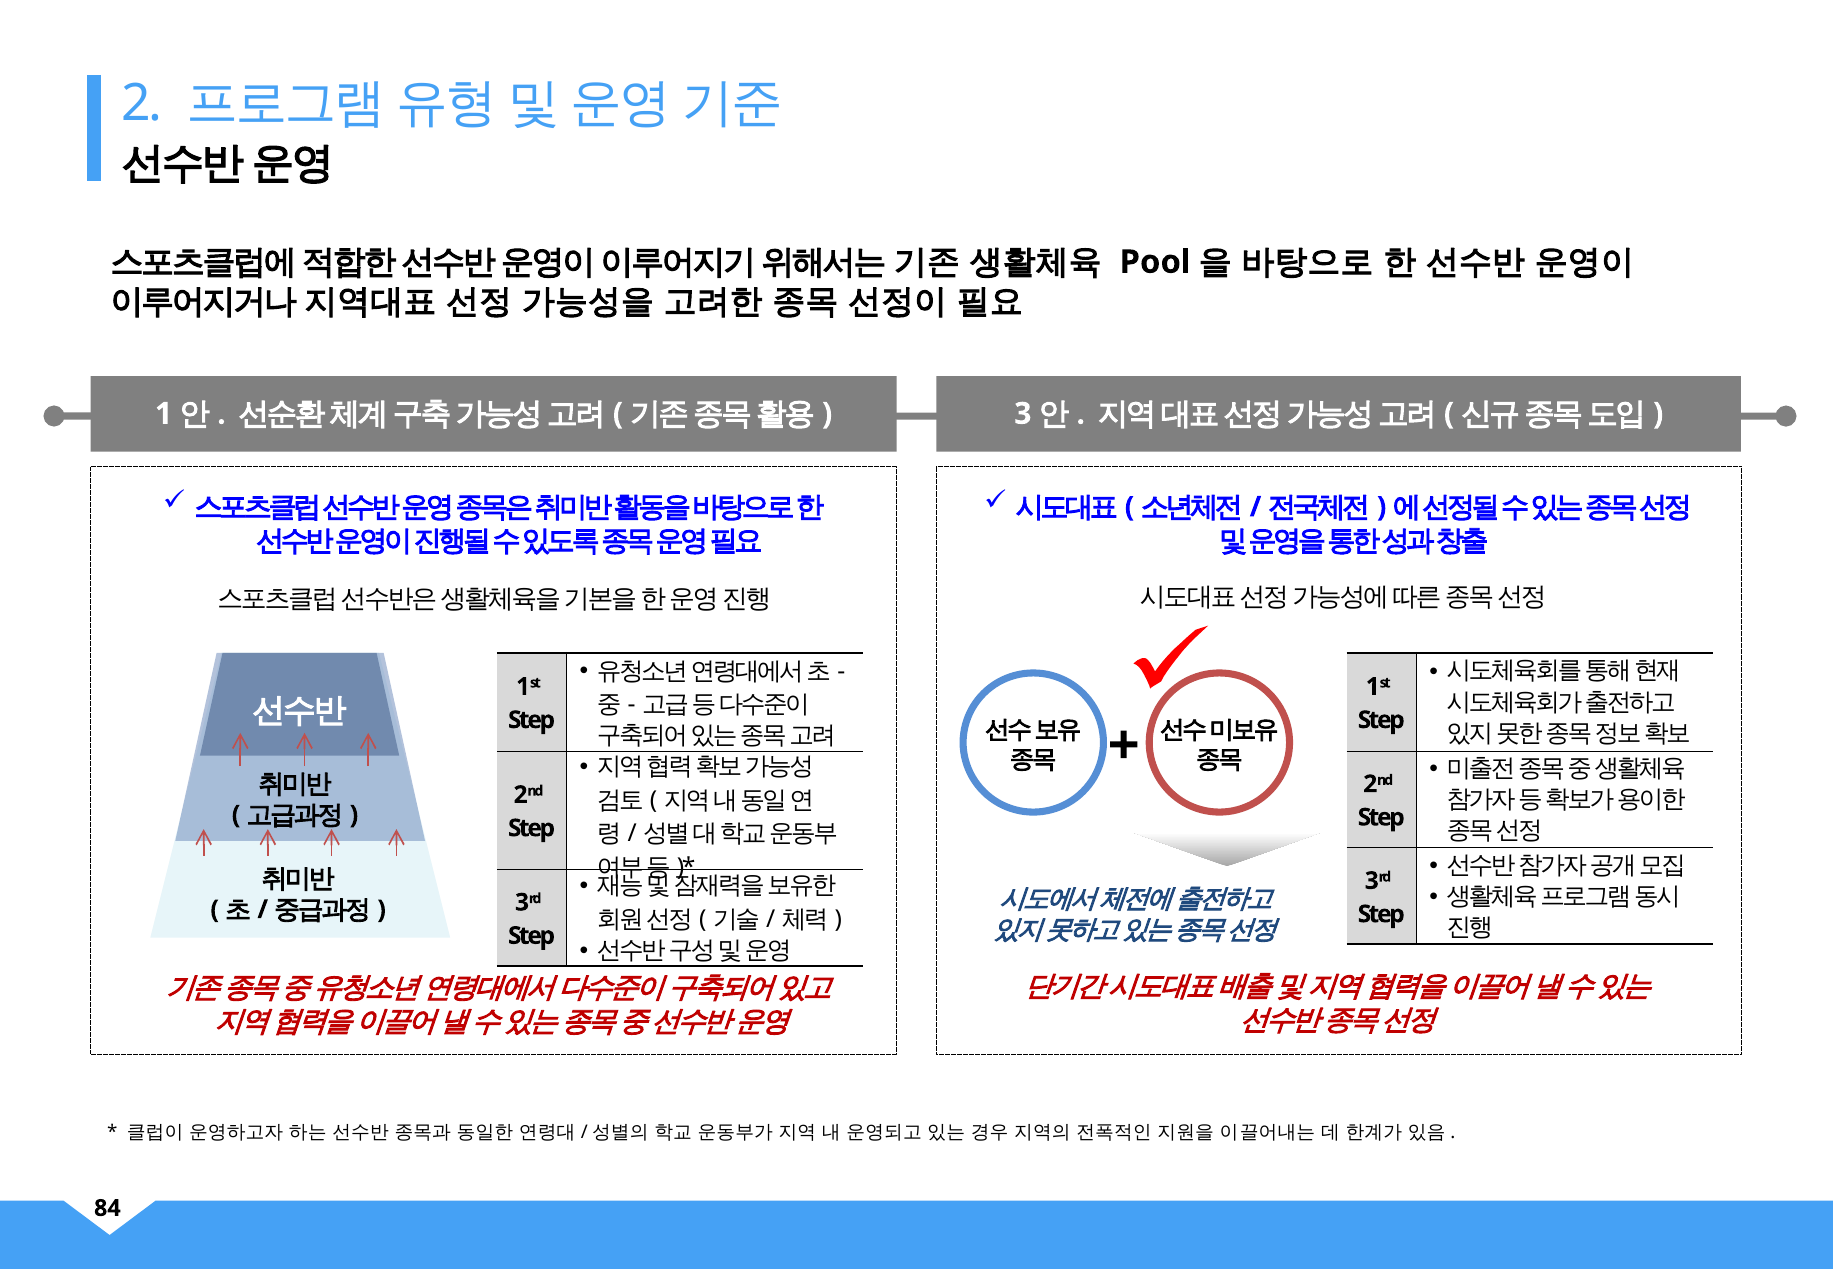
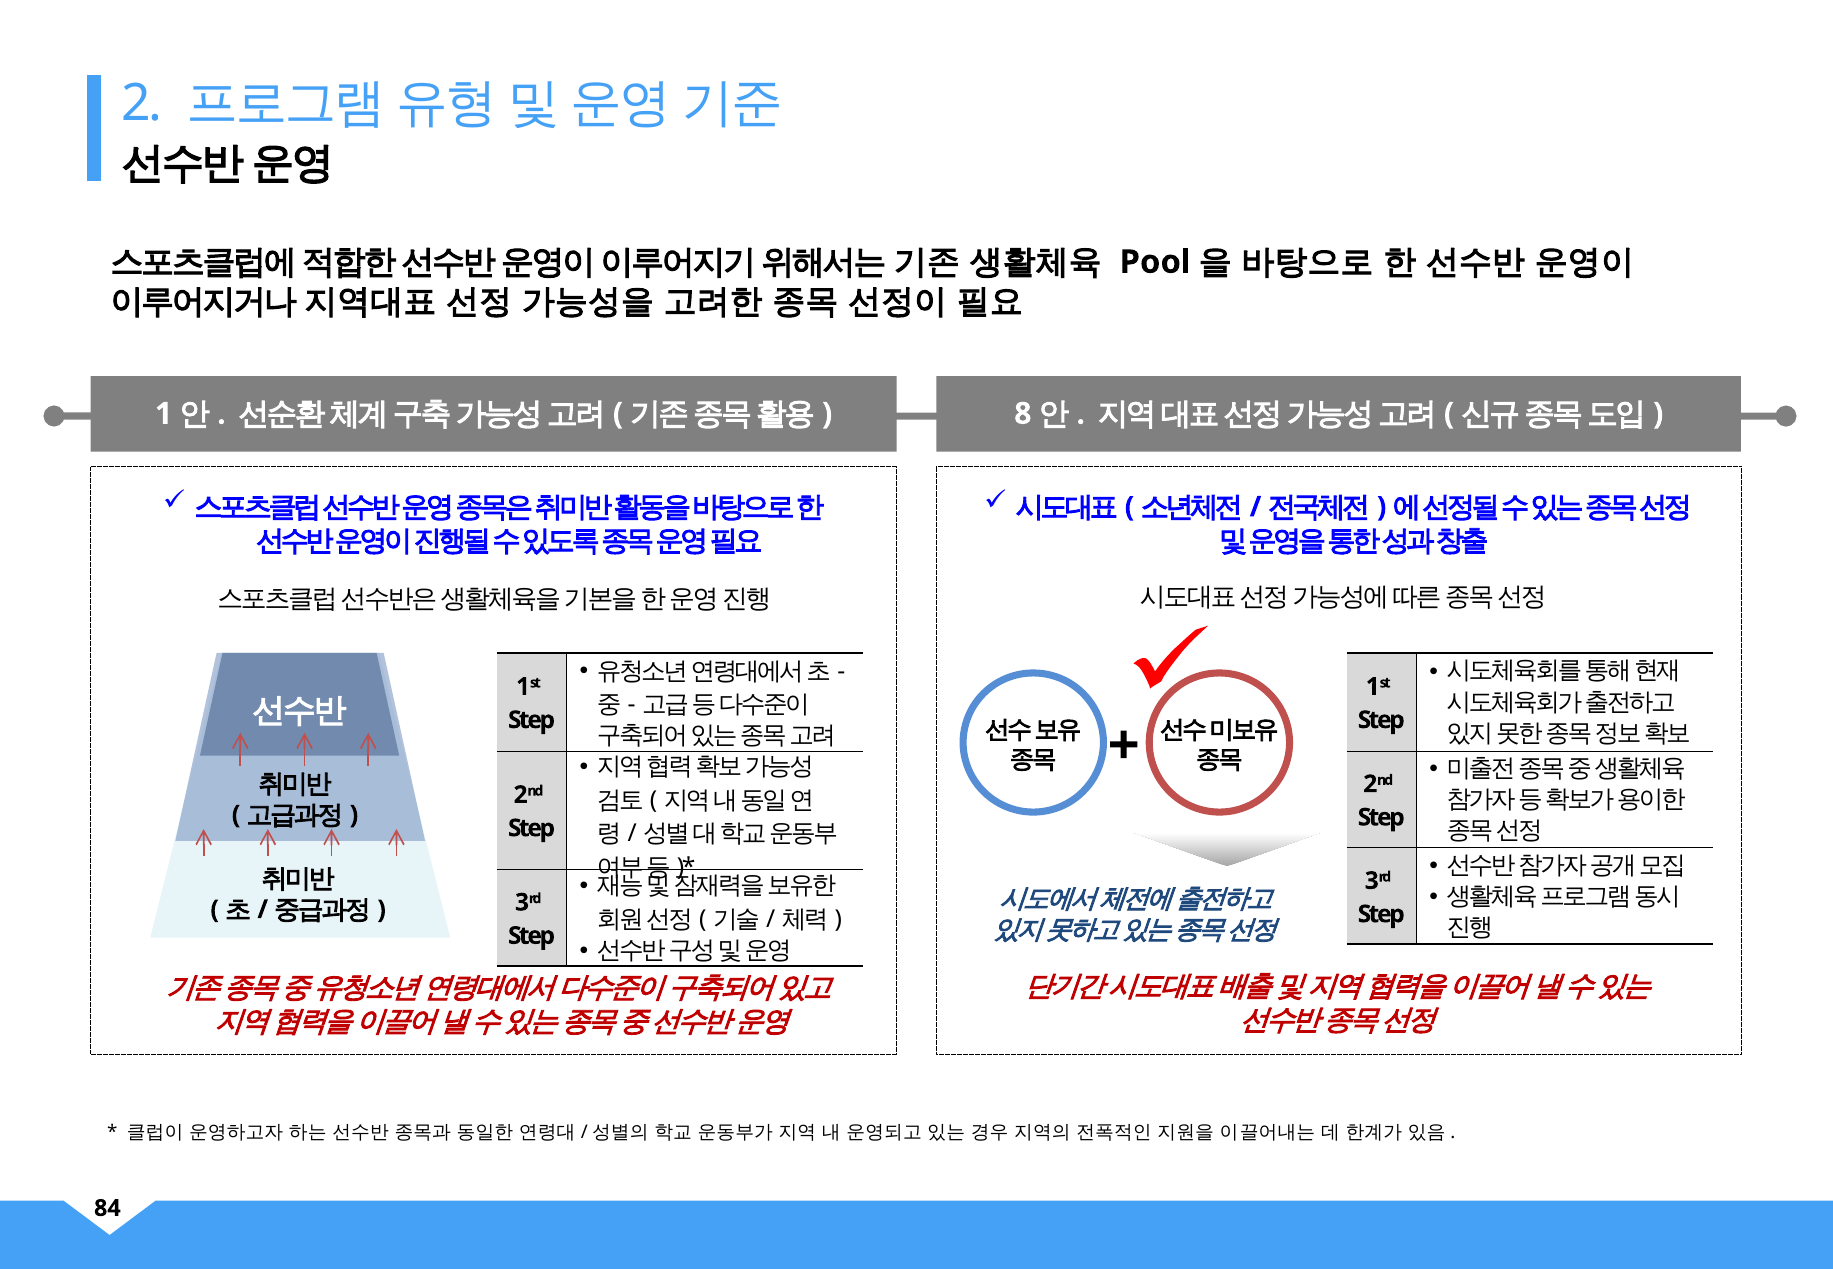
3: 3 -> 8
